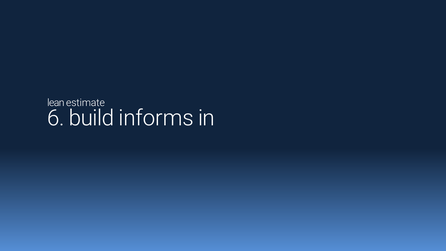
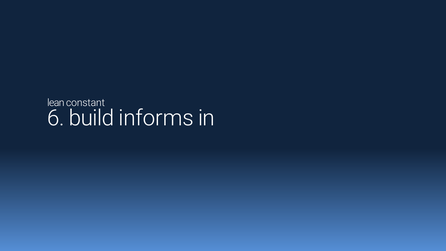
estimate: estimate -> constant
